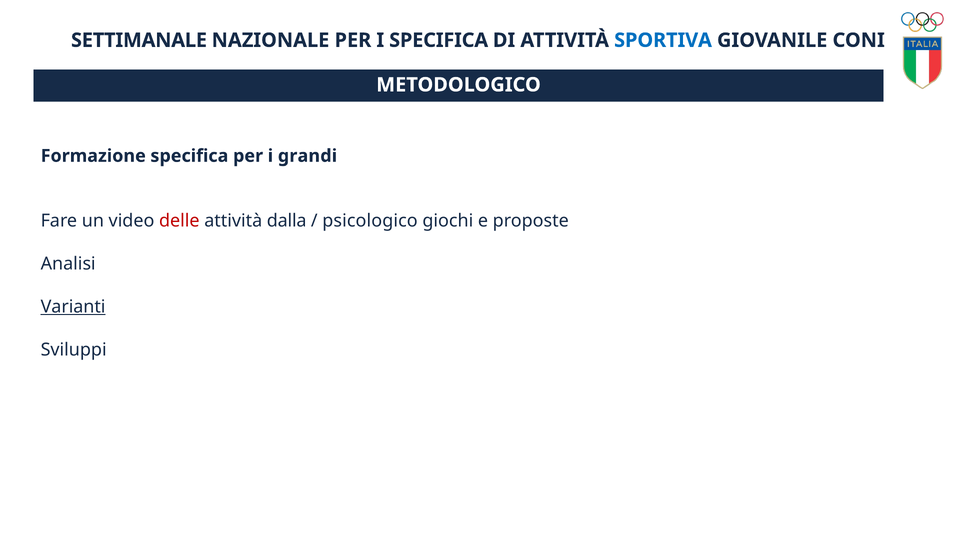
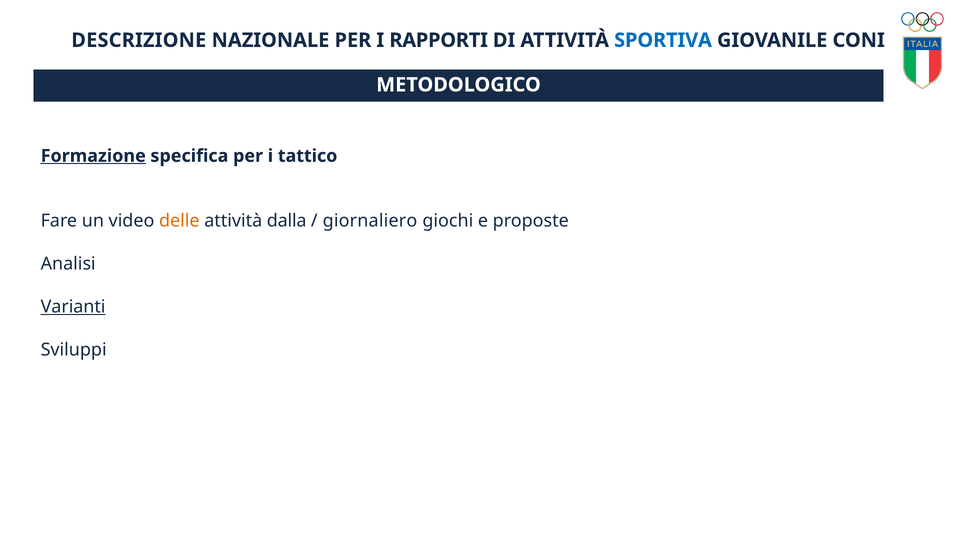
SETTIMANALE: SETTIMANALE -> DESCRIZIONE
I SPECIFICA: SPECIFICA -> RAPPORTI
Formazione underline: none -> present
grandi: grandi -> tattico
delle colour: red -> orange
psicologico: psicologico -> giornaliero
